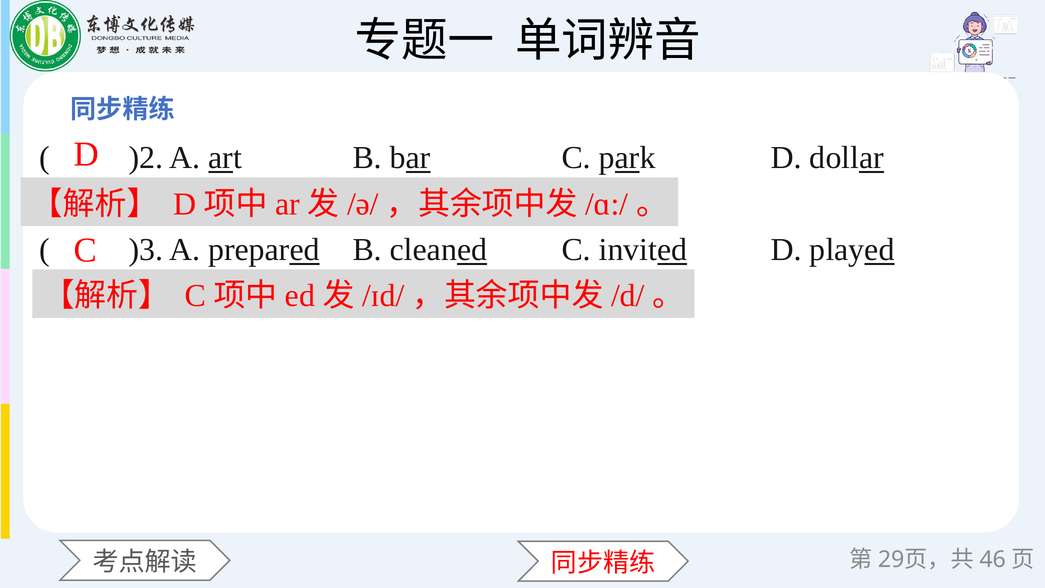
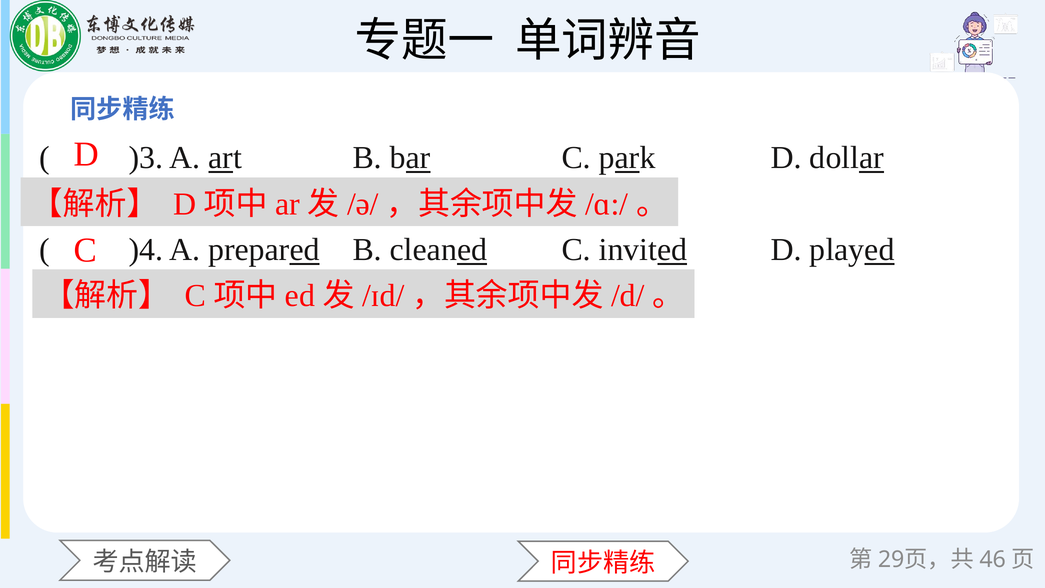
)2: )2 -> )3
)3: )3 -> )4
